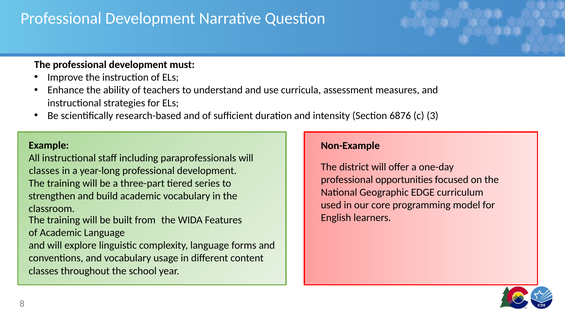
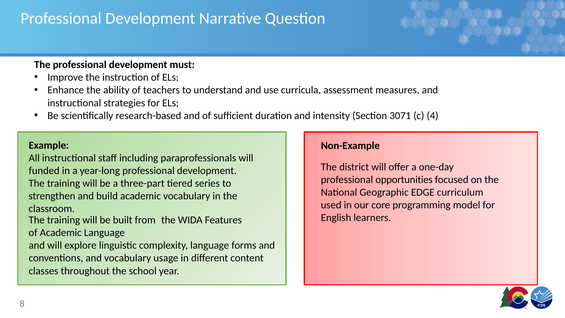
6876: 6876 -> 3071
3: 3 -> 4
classes at (44, 171): classes -> funded
